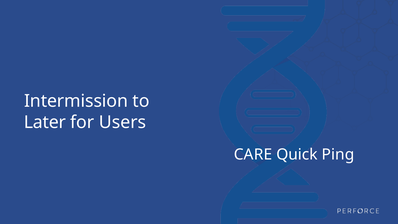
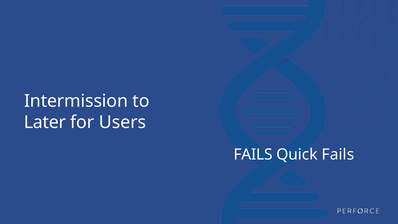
CARE at (253, 154): CARE -> FAILS
Quick Ping: Ping -> Fails
